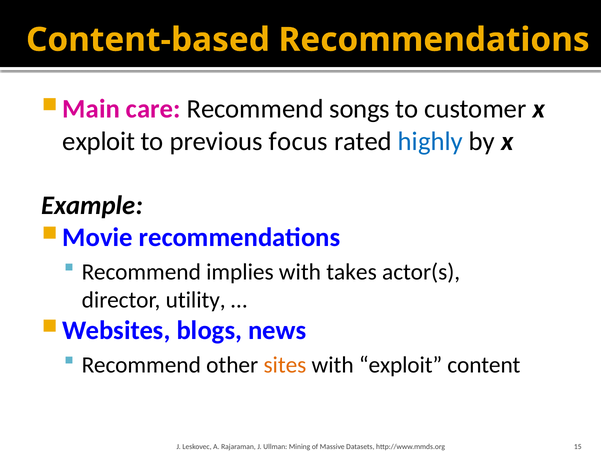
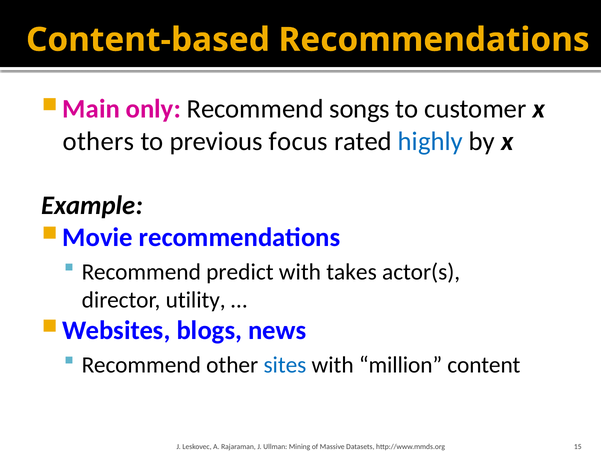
care: care -> only
exploit at (99, 141): exploit -> others
implies: implies -> predict
sites colour: orange -> blue
with exploit: exploit -> million
